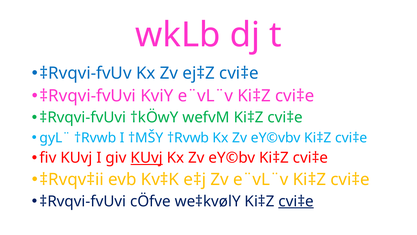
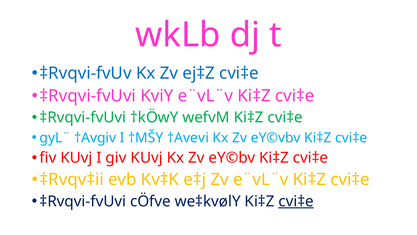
gyL¨ †Rvwb: †Rvwb -> †Avgiv
†MŠY †Rvwb: †Rvwb -> †Avevi
KUvj at (147, 158) underline: present -> none
